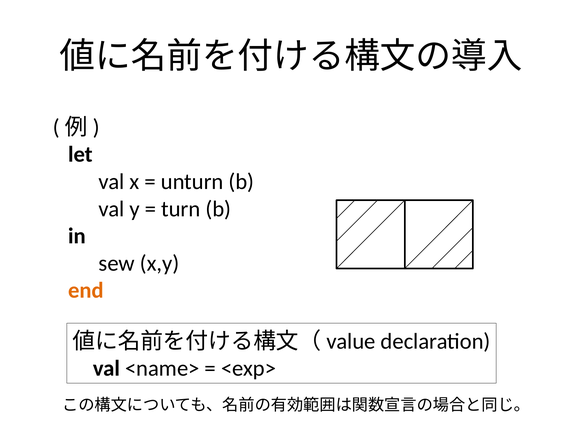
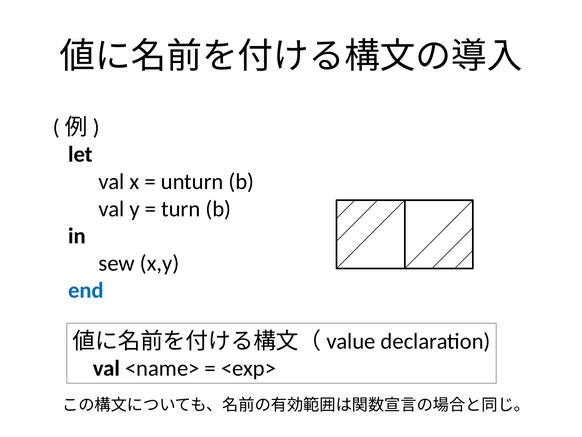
end colour: orange -> blue
